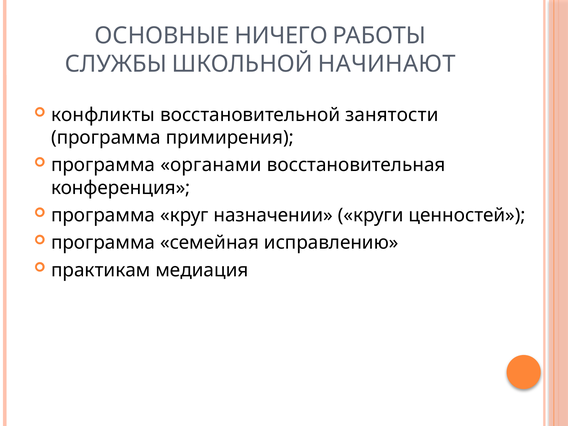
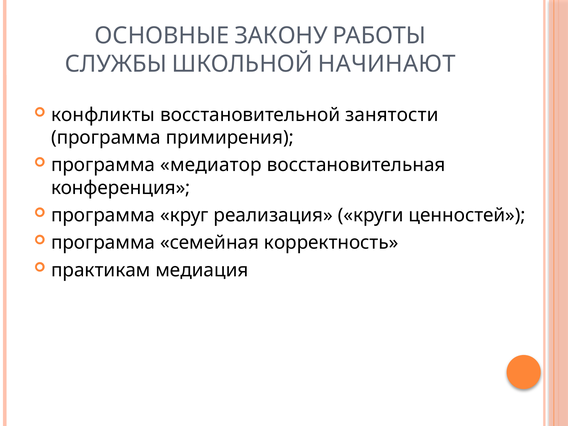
НИЧЕГО: НИЧЕГО -> ЗАКОНУ
органами: органами -> медиатор
назначении: назначении -> реализация
исправлению: исправлению -> корректность
